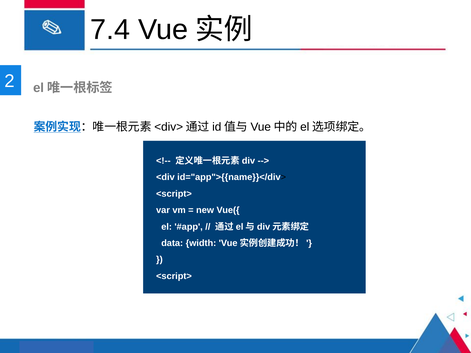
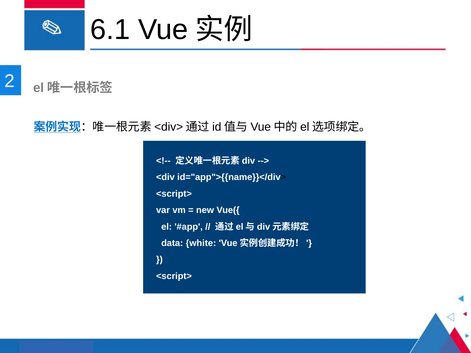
7.4: 7.4 -> 6.1
width: width -> white
